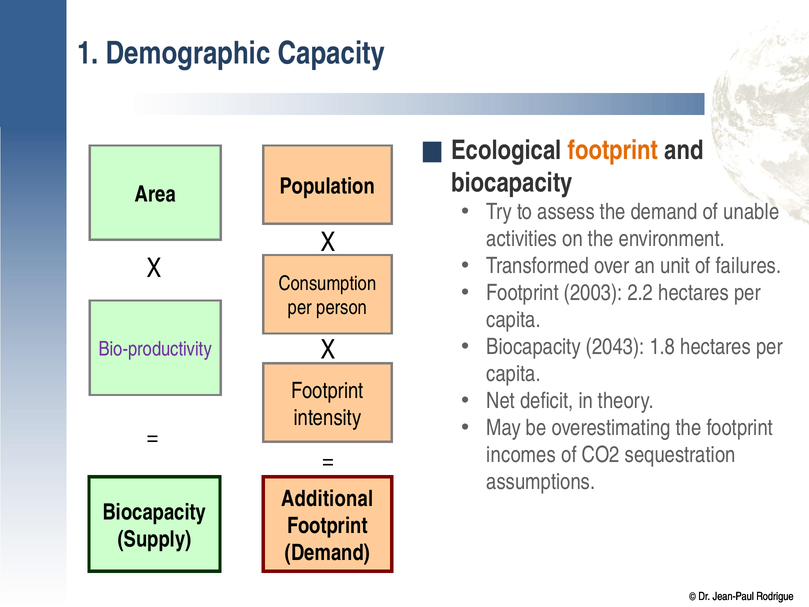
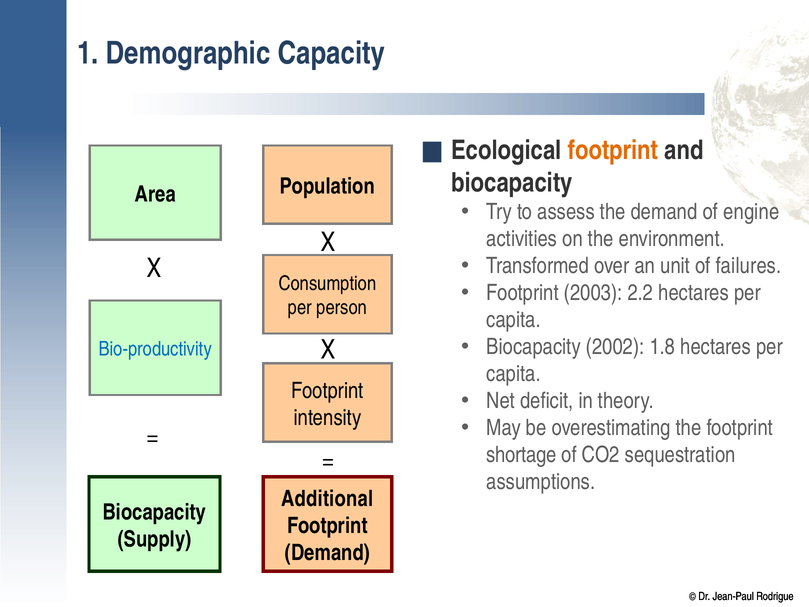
unable: unable -> engine
2043: 2043 -> 2002
Bio-productivity colour: purple -> blue
incomes: incomes -> shortage
